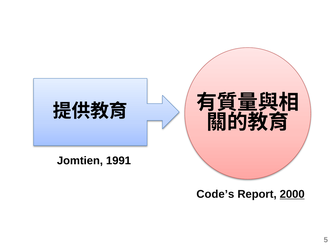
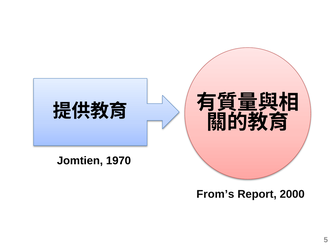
1991: 1991 -> 1970
Code’s: Code’s -> From’s
2000 underline: present -> none
